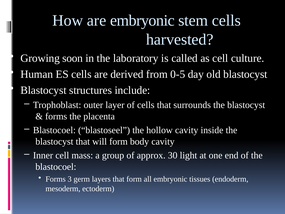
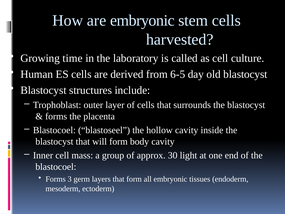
soon: soon -> time
0-5: 0-5 -> 6-5
